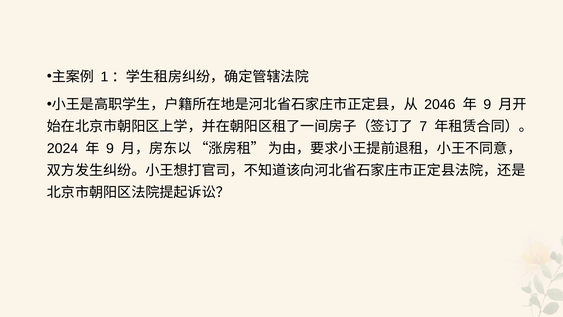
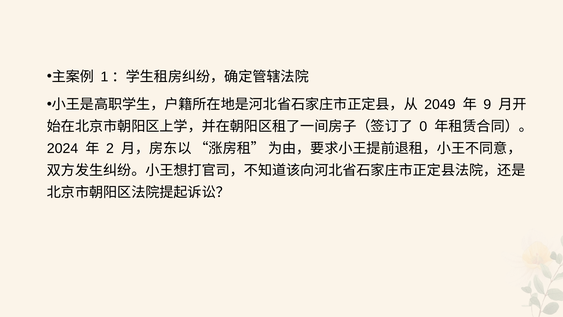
2046: 2046 -> 2049
7: 7 -> 0
9 at (110, 148): 9 -> 2
